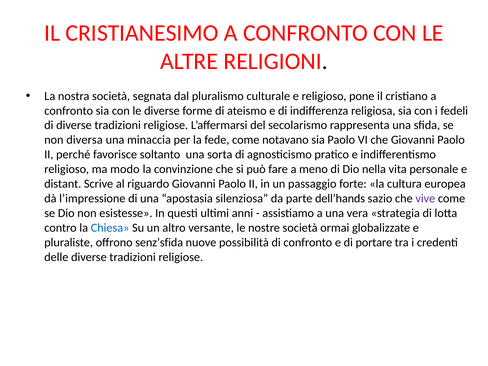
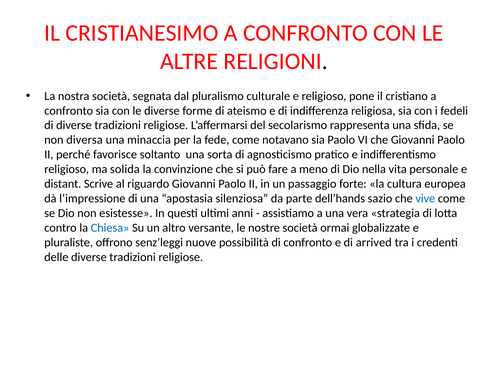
modo: modo -> solida
vive colour: purple -> blue
senz’sfida: senz’sfida -> senz’leggi
portare: portare -> arrived
